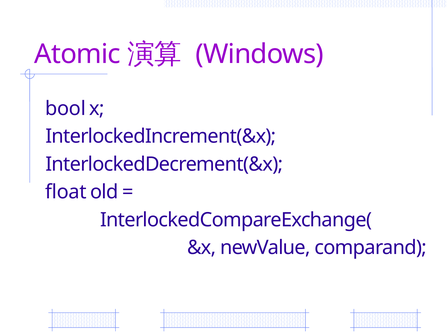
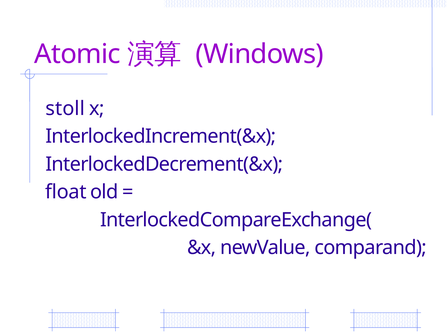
bool: bool -> stoll
